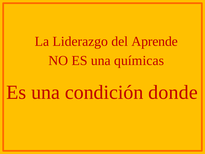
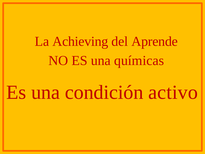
Liderazgo: Liderazgo -> Achieving
donde: donde -> activo
